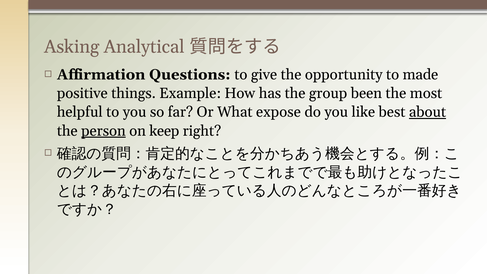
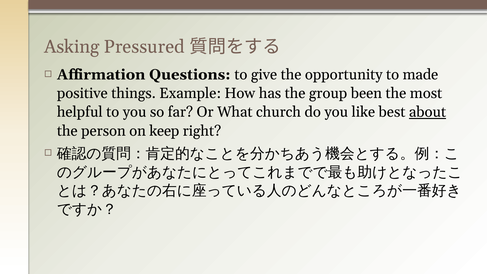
Analytical: Analytical -> Pressured
expose: expose -> church
person underline: present -> none
